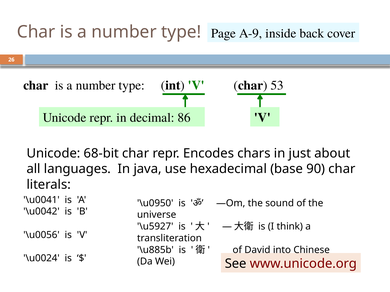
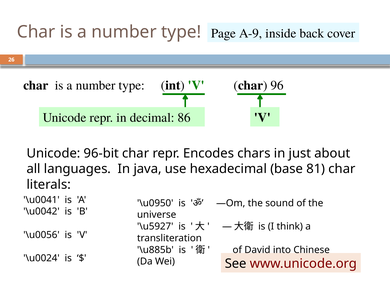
53: 53 -> 96
68-bit: 68-bit -> 96-bit
90: 90 -> 81
